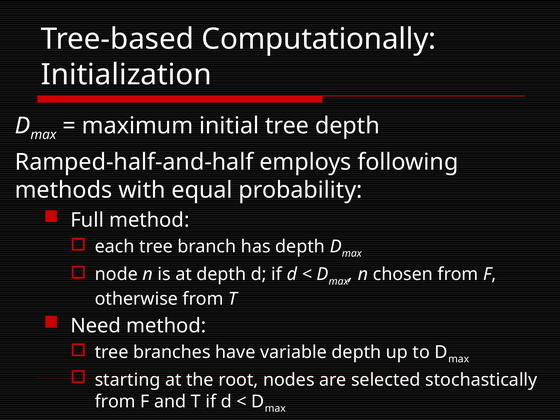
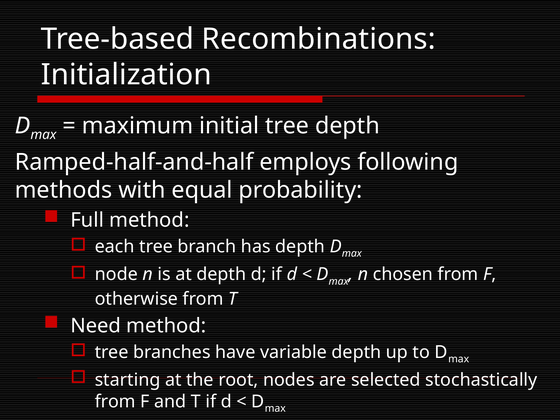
Computationally: Computationally -> Recombinations
